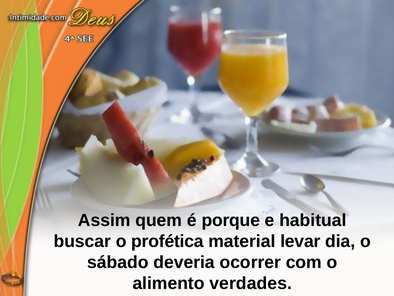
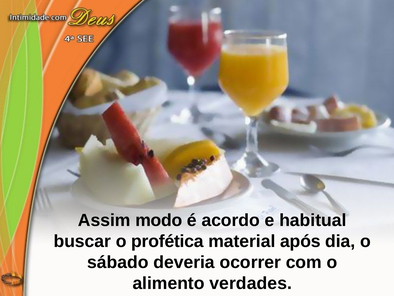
quem: quem -> modo
porque: porque -> acordo
levar: levar -> após
